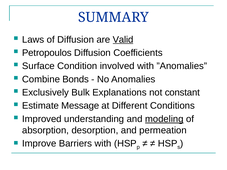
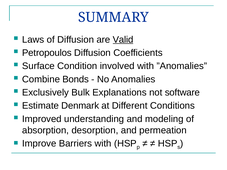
constant: constant -> software
Message: Message -> Denmark
modeling underline: present -> none
